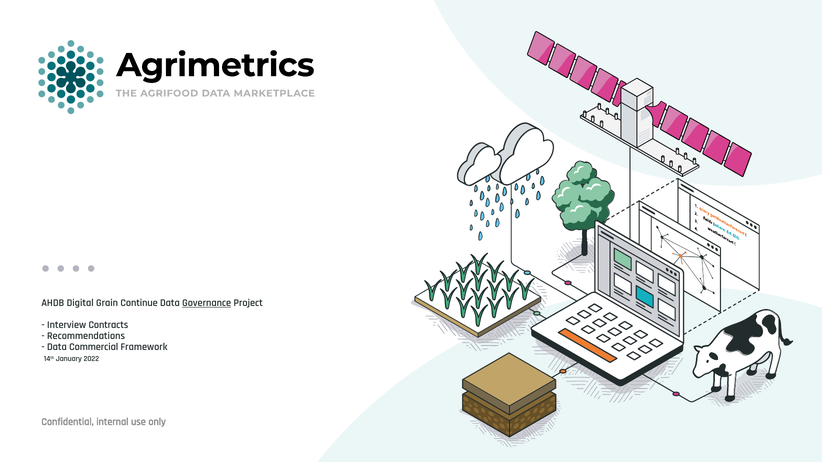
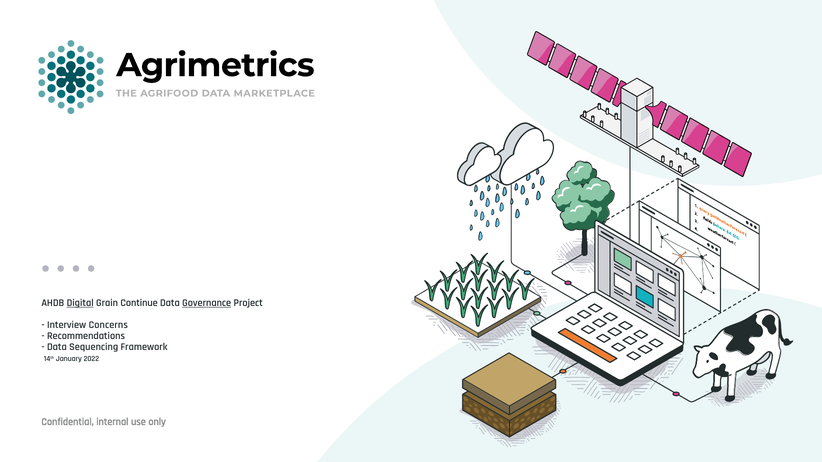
Digital underline: none -> present
Contracts: Contracts -> Concerns
Commercial: Commercial -> Sequencing
